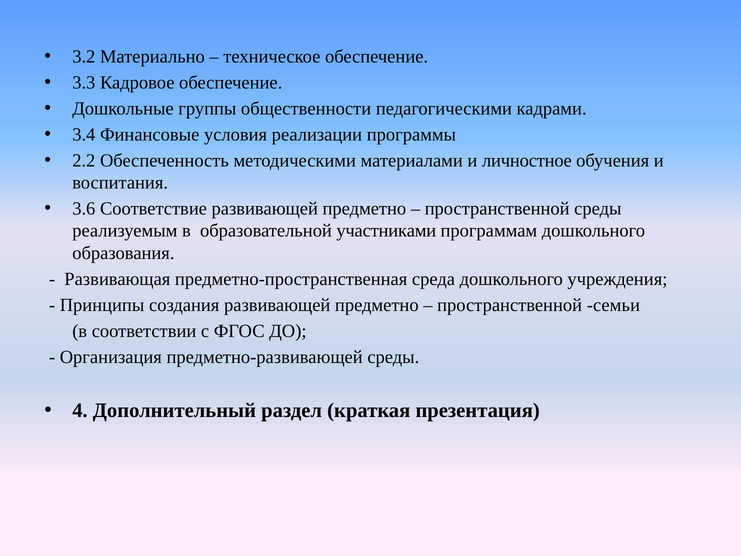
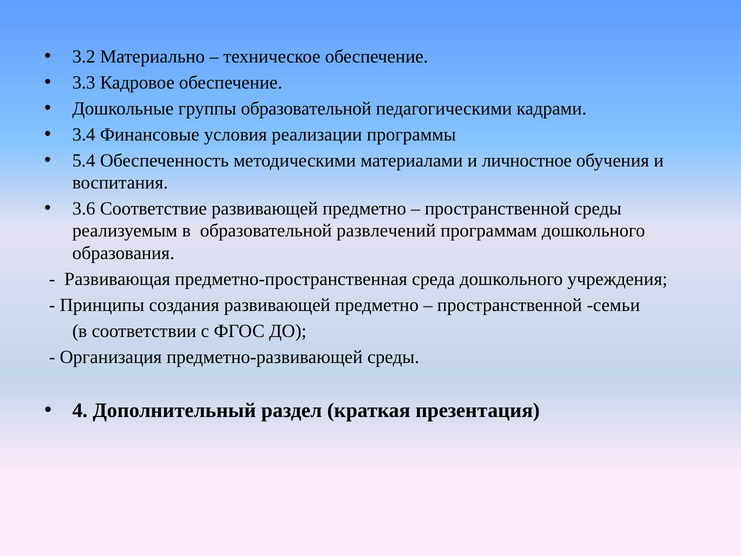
группы общественности: общественности -> образовательной
2.2: 2.2 -> 5.4
участниками: участниками -> развлечений
